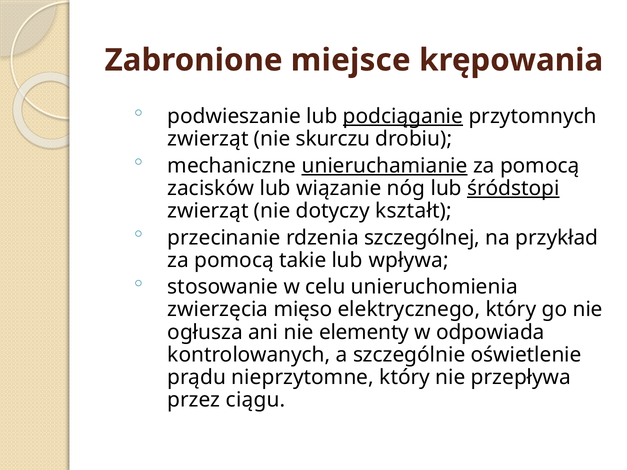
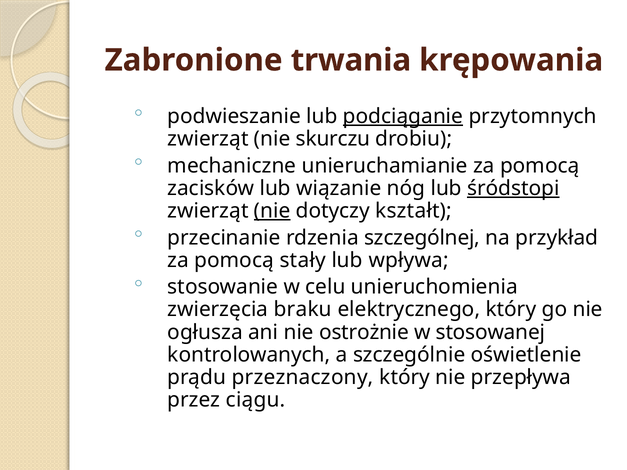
miejsce: miejsce -> trwania
unieruchamianie underline: present -> none
nie at (272, 211) underline: none -> present
takie: takie -> stały
mięso: mięso -> braku
elementy: elementy -> ostrożnie
odpowiada: odpowiada -> stosowanej
nieprzytomne: nieprzytomne -> przeznaczony
